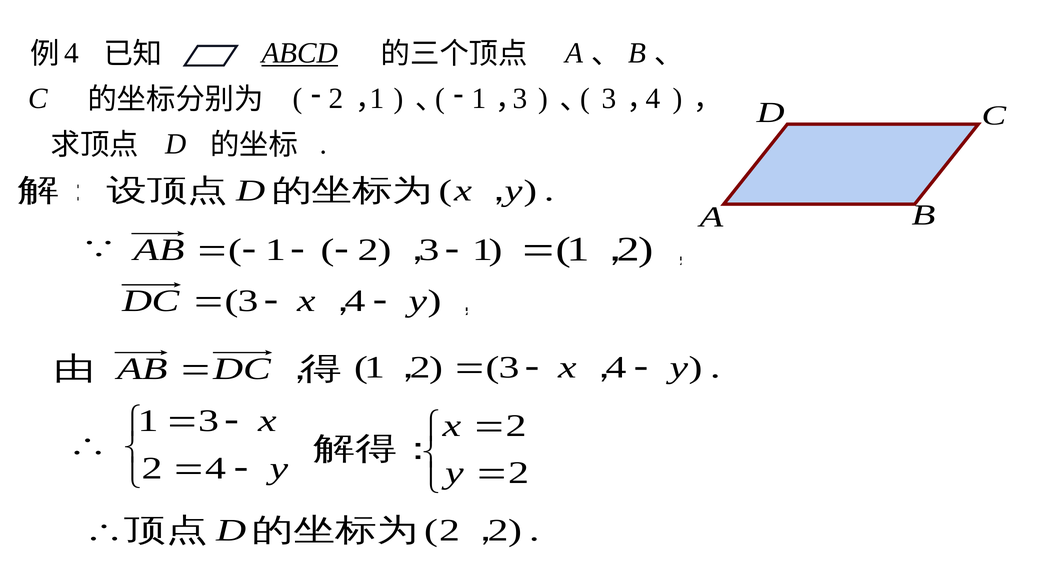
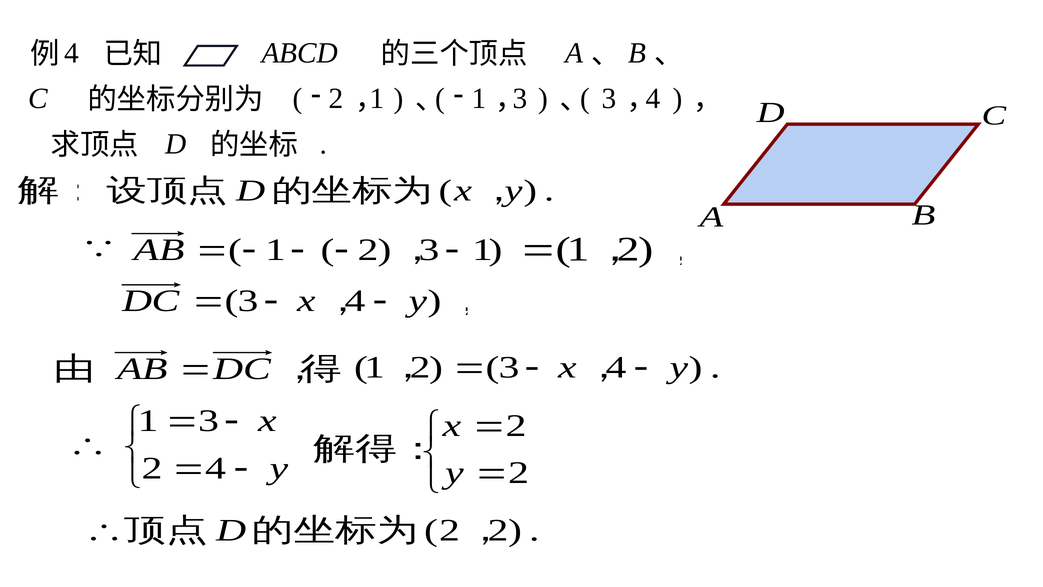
ABCD underline: present -> none
